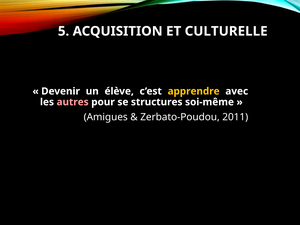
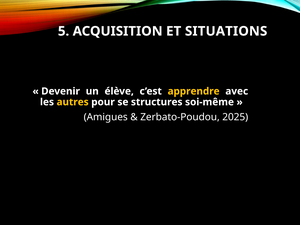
CULTURELLE: CULTURELLE -> SITUATIONS
autres colour: pink -> yellow
2011: 2011 -> 2025
